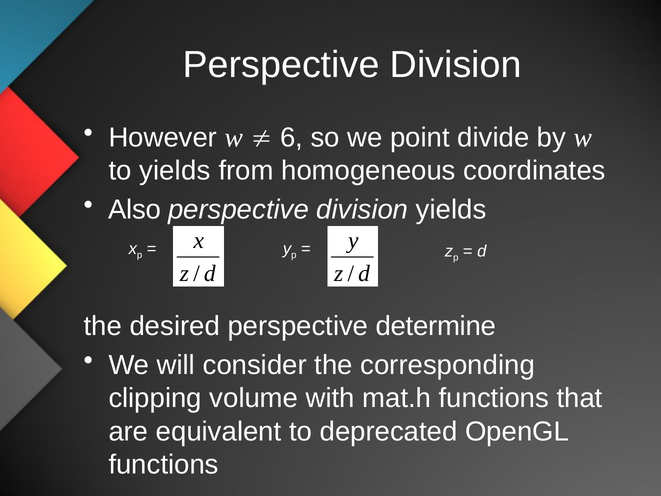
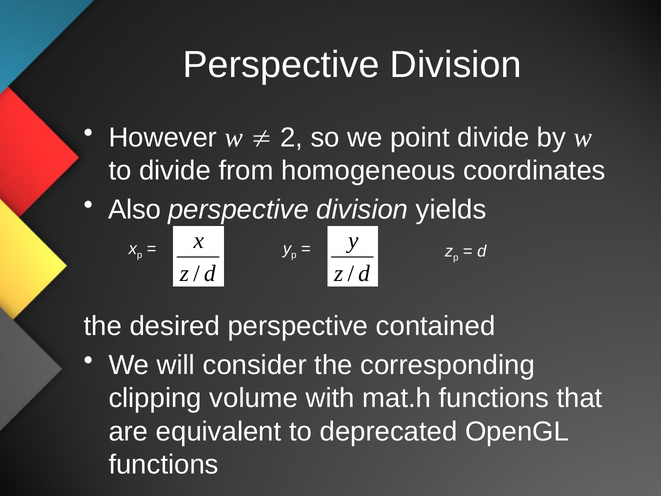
6: 6 -> 2
to yields: yields -> divide
determine: determine -> contained
